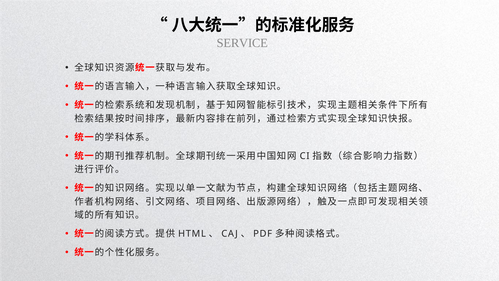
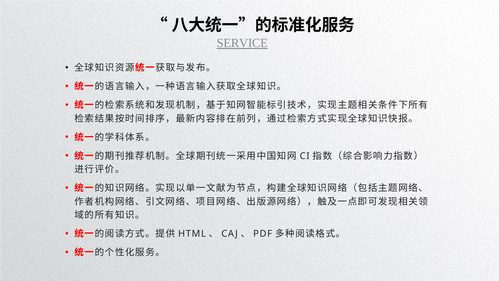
SERVICE underline: none -> present
